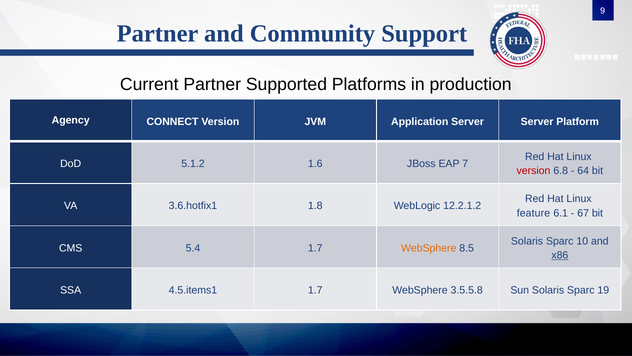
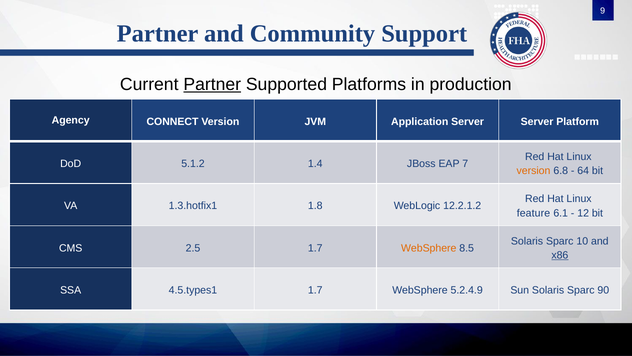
Partner at (212, 84) underline: none -> present
1.6: 1.6 -> 1.4
version at (534, 171) colour: red -> orange
3.6.hotfix1: 3.6.hotfix1 -> 1.3.hotfix1
67: 67 -> 12
5.4: 5.4 -> 2.5
4.5.items1: 4.5.items1 -> 4.5.types1
3.5.5.8: 3.5.5.8 -> 5.2.4.9
19: 19 -> 90
